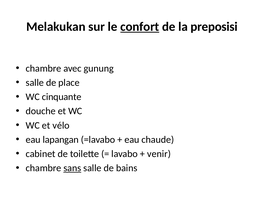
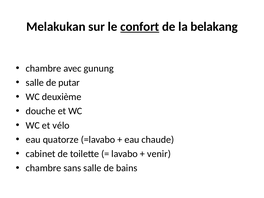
preposisi: preposisi -> belakang
place: place -> putar
cinquante: cinquante -> deuxième
lapangan: lapangan -> quatorze
sans underline: present -> none
